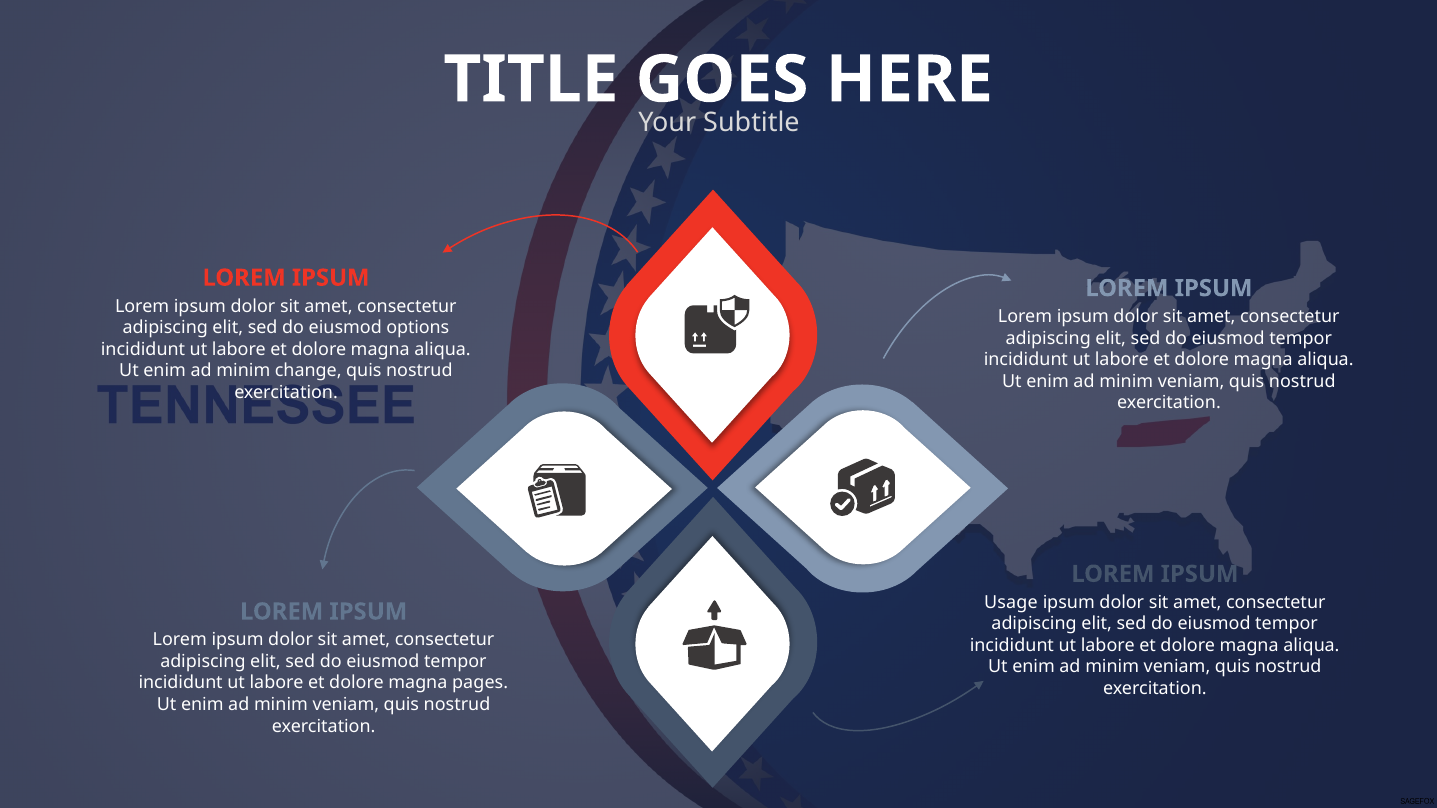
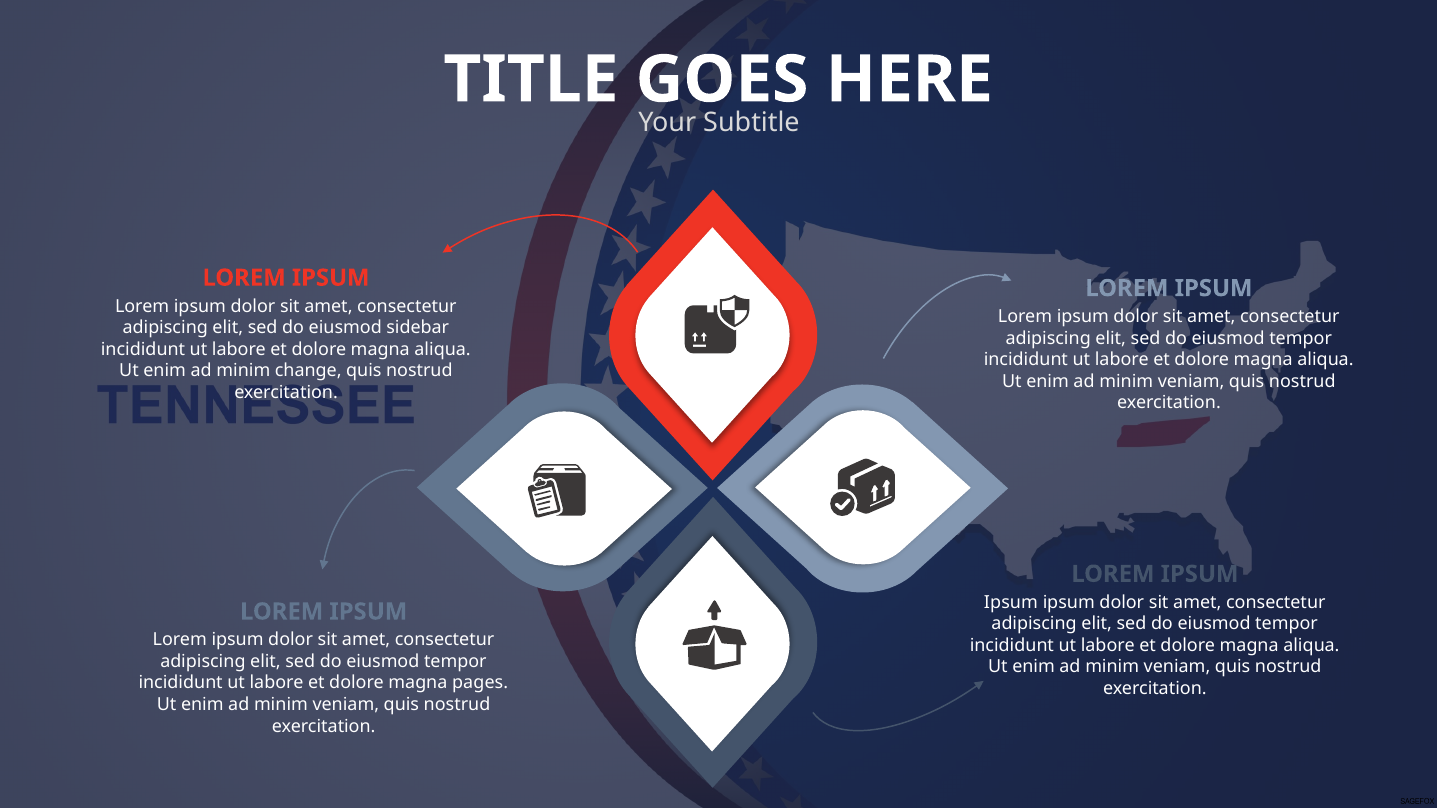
options: options -> sidebar
Usage at (1011, 602): Usage -> Ipsum
